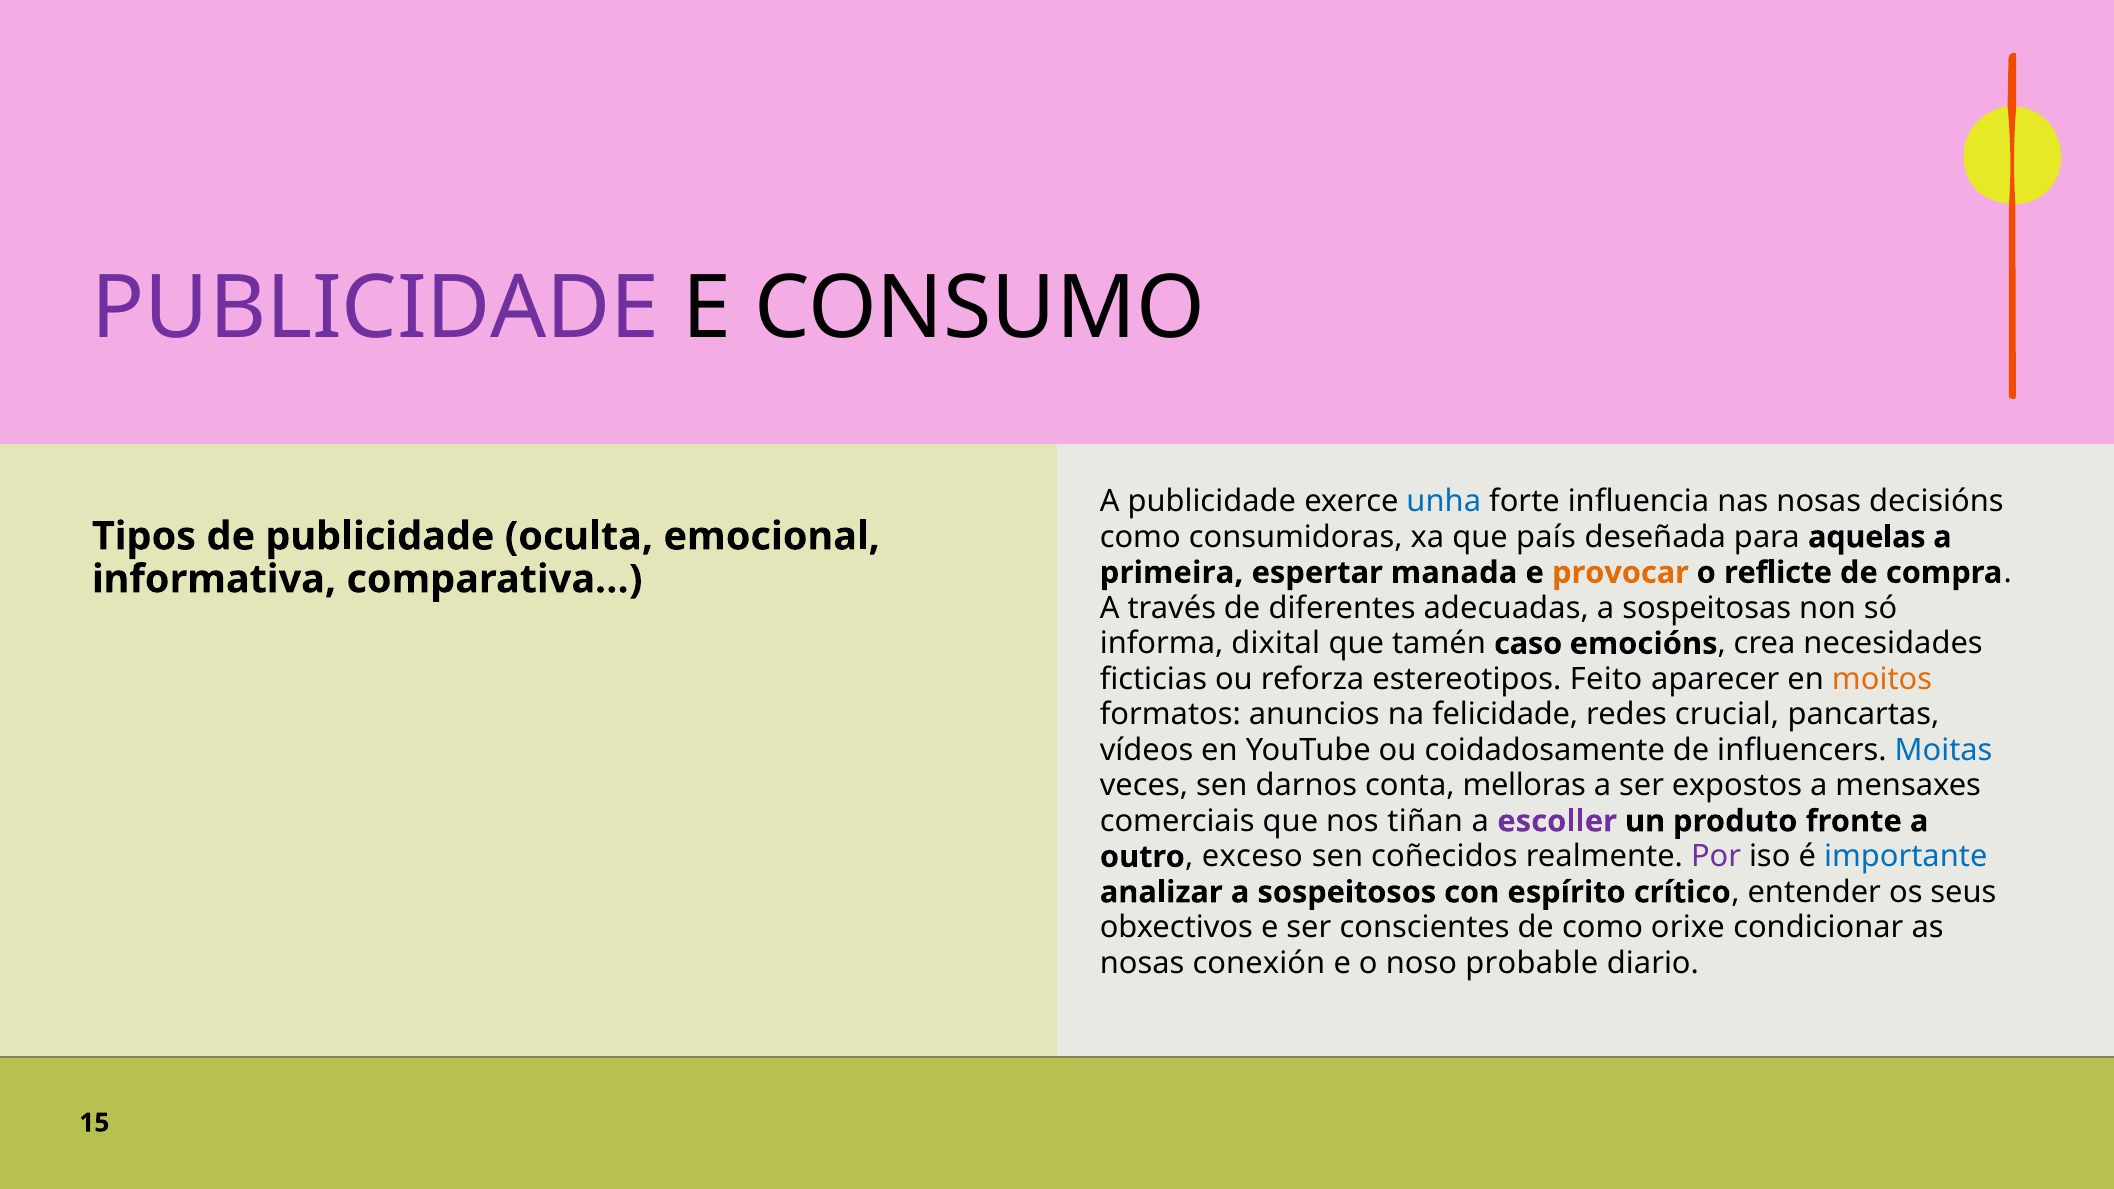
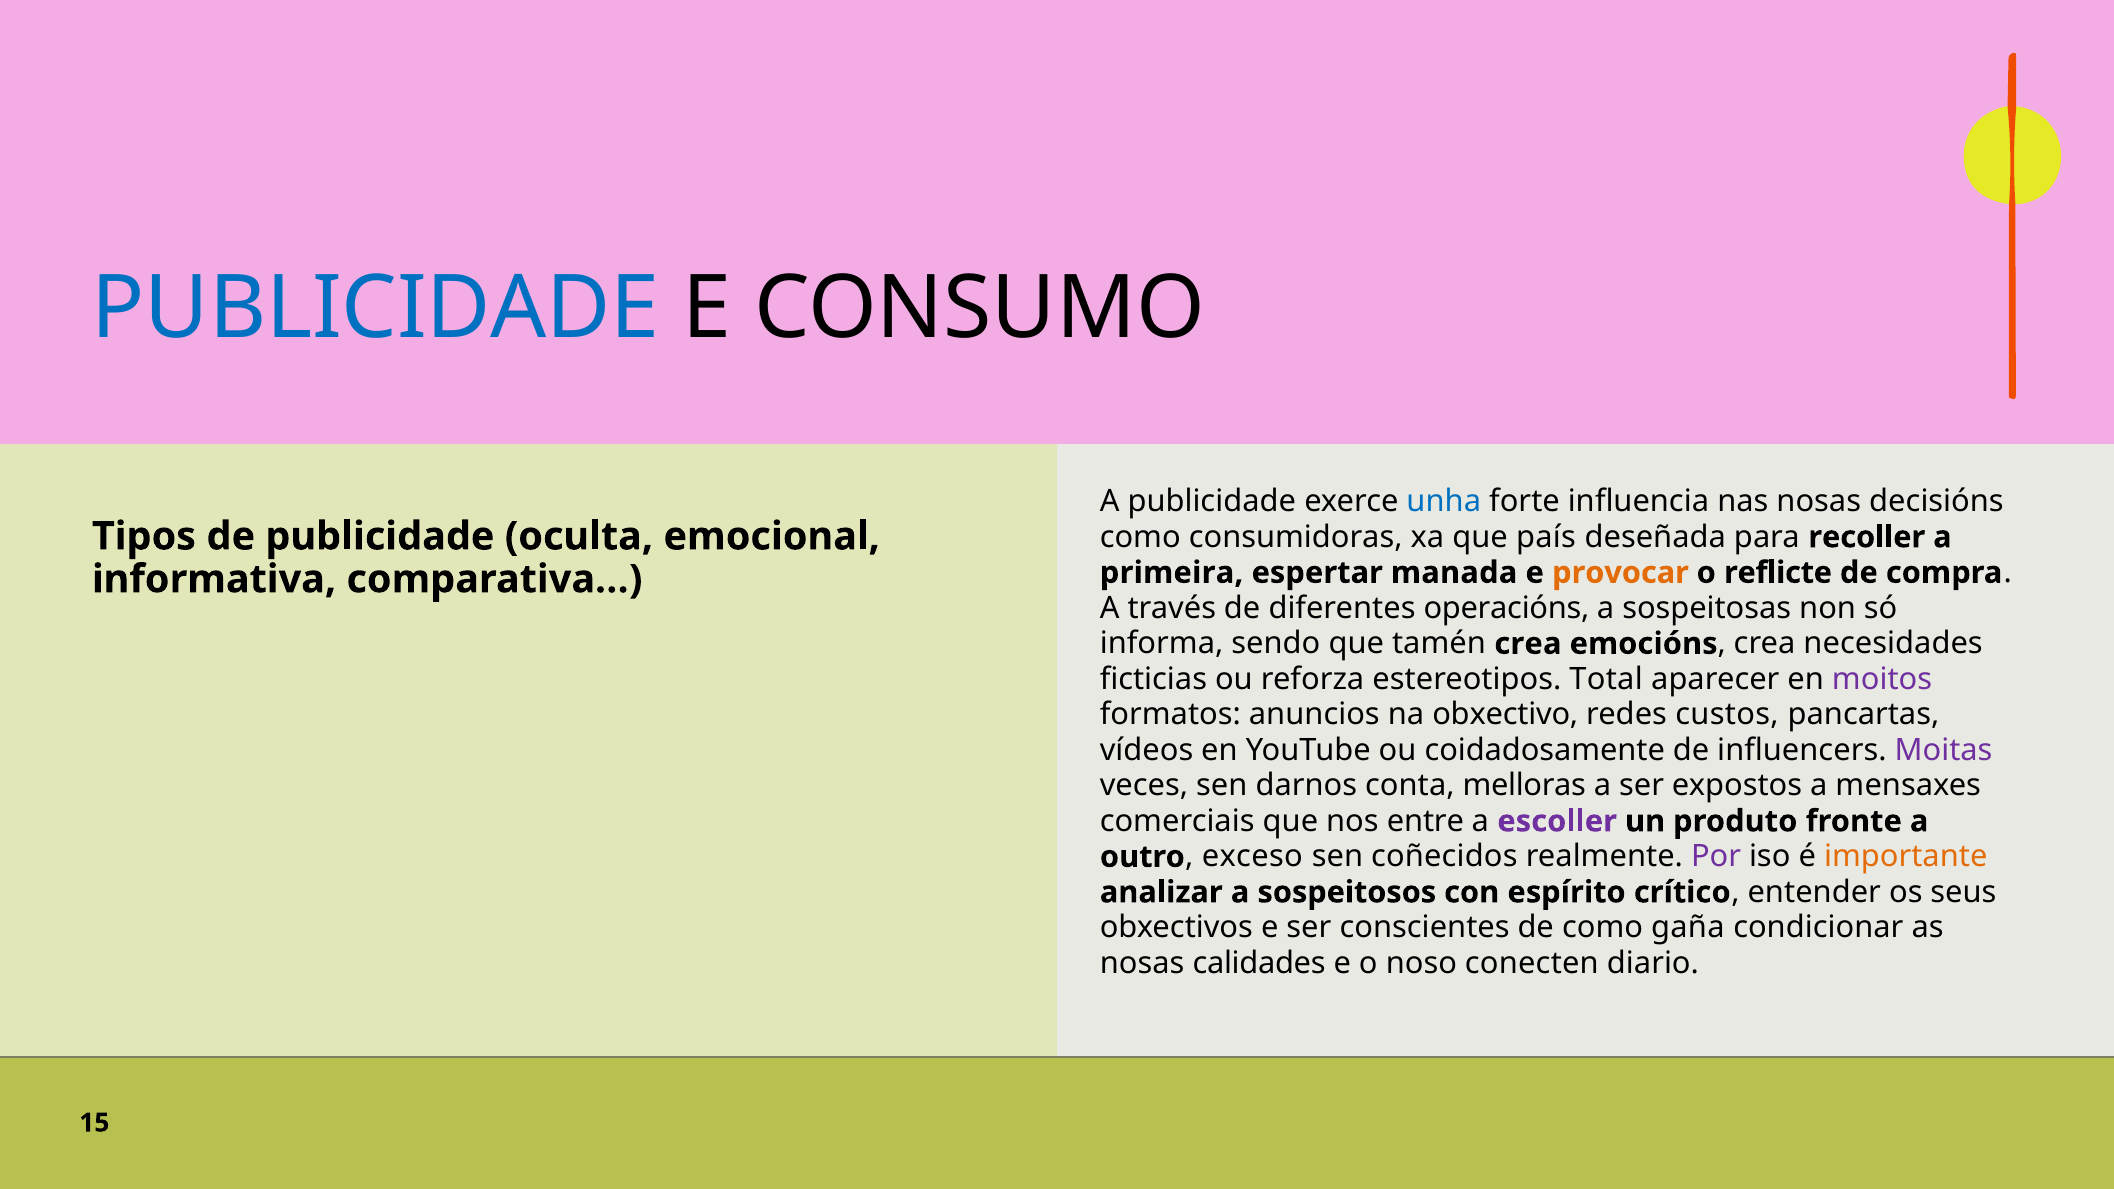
PUBLICIDADE at (376, 309) colour: purple -> blue
aquelas: aquelas -> recoller
adecuadas: adecuadas -> operacións
dixital: dixital -> sendo
tamén caso: caso -> crea
Feito: Feito -> Total
moitos colour: orange -> purple
felicidade: felicidade -> obxectivo
crucial: crucial -> custos
Moitas colour: blue -> purple
tiñan: tiñan -> entre
importante colour: blue -> orange
orixe: orixe -> gaña
conexión: conexión -> calidades
probable: probable -> conecten
